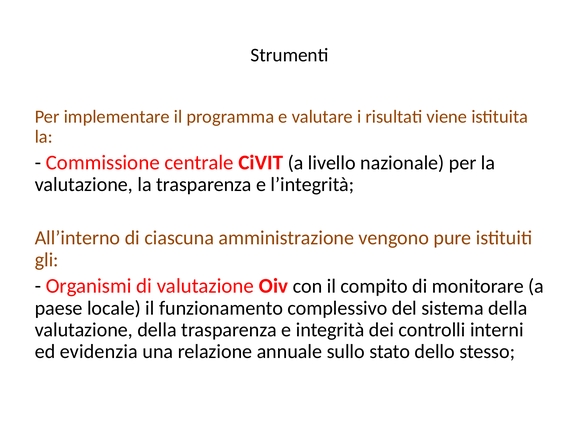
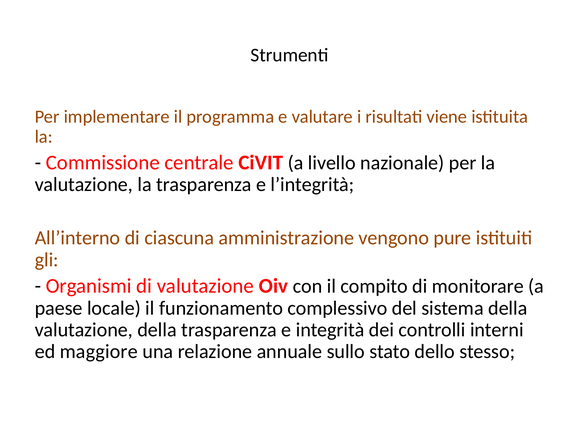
evidenzia: evidenzia -> maggiore
